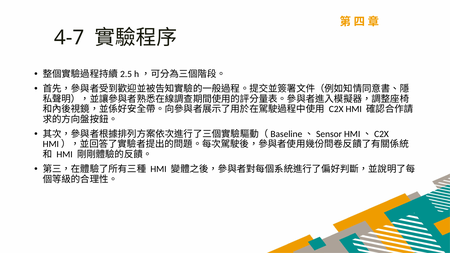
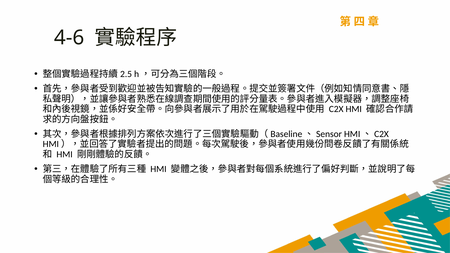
4-7: 4-7 -> 4-6
